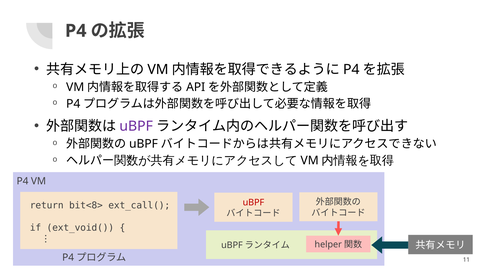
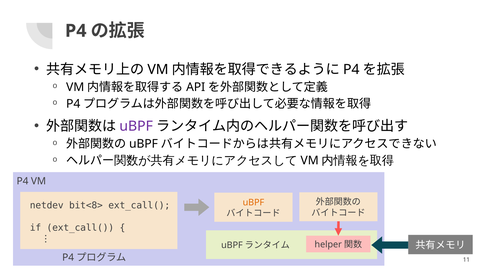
uBPF at (253, 202) colour: red -> orange
return: return -> netdev
if ext_void(: ext_void( -> ext_call(
